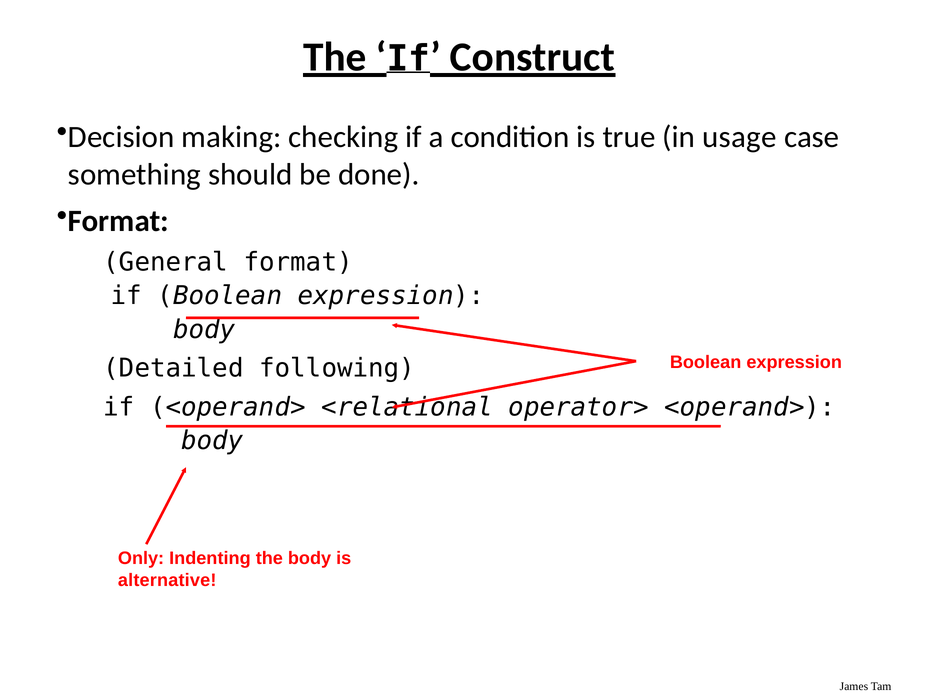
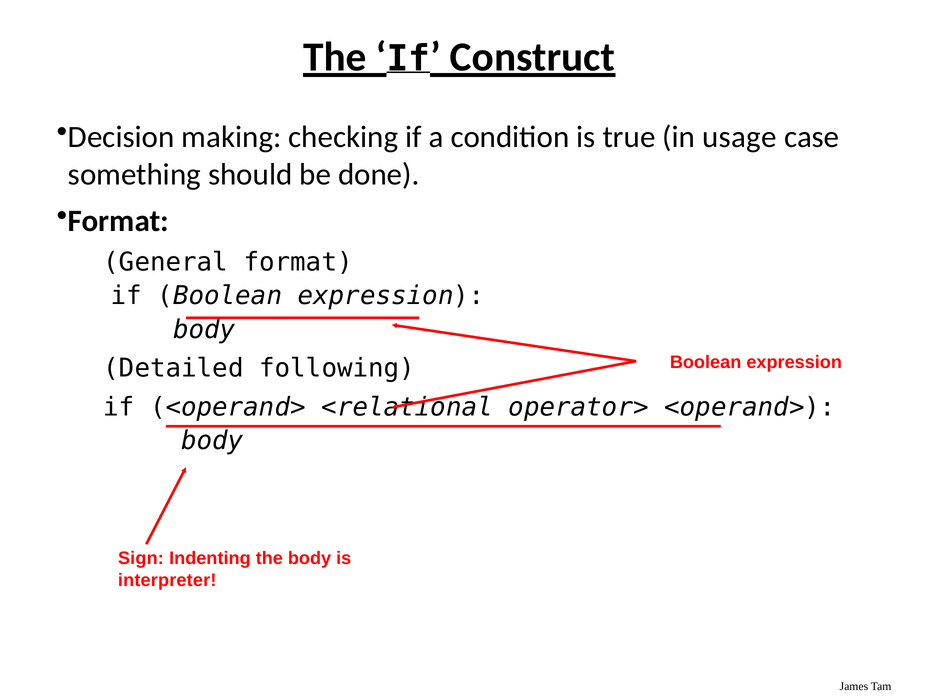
Only: Only -> Sign
alternative: alternative -> interpreter
